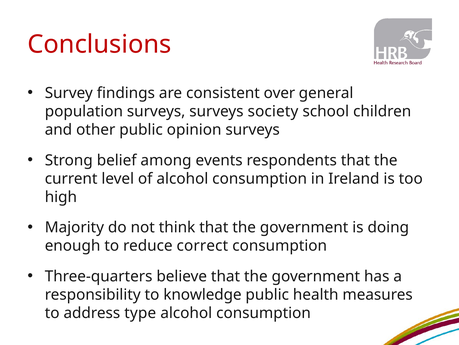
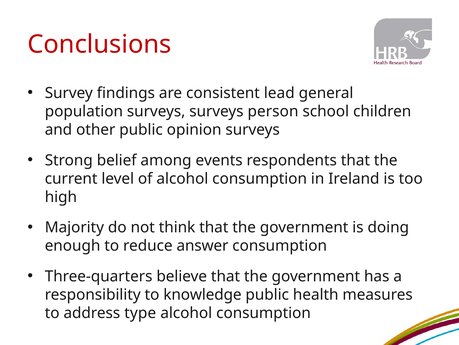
over: over -> lead
society: society -> person
correct: correct -> answer
